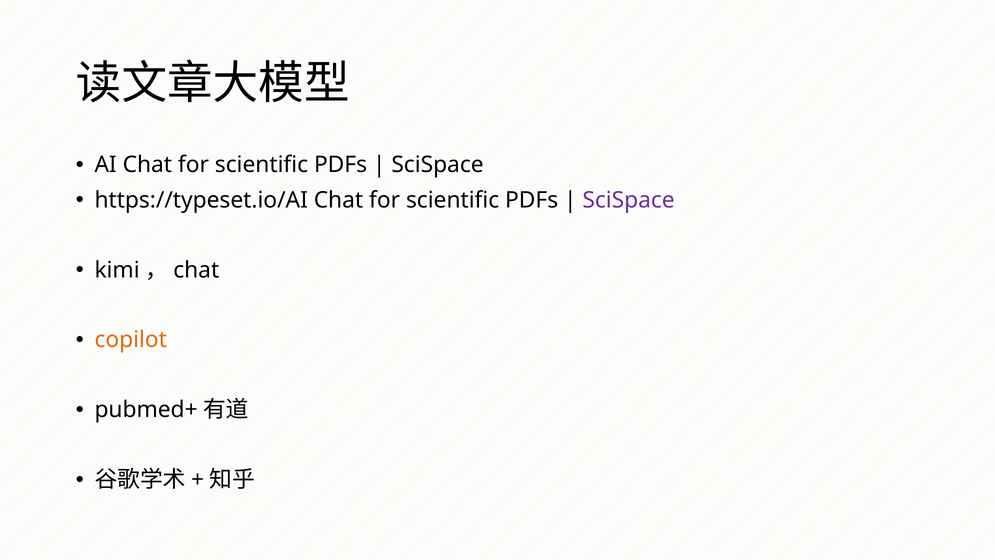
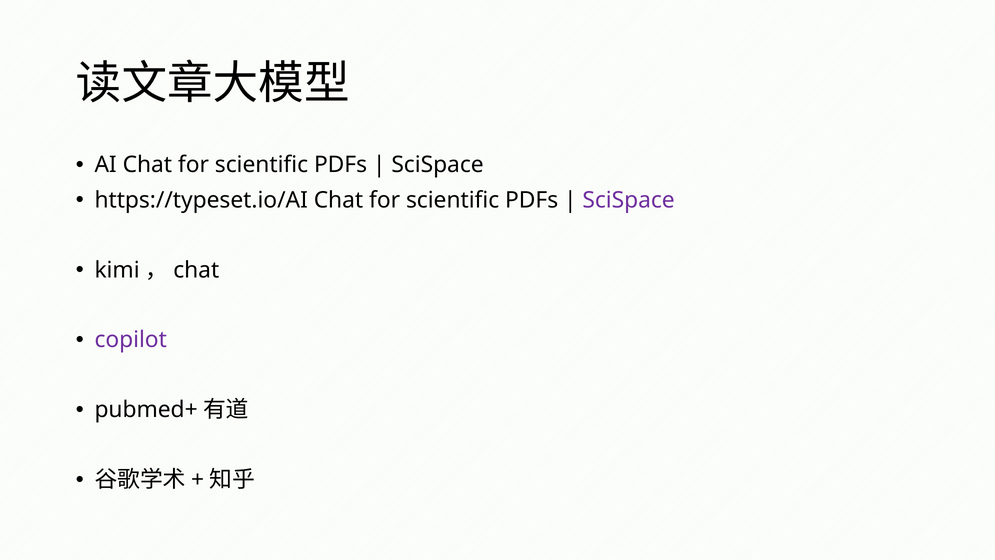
copilot colour: orange -> purple
